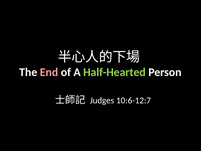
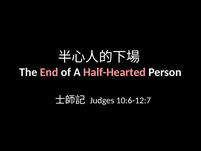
Half-Hearted colour: light green -> pink
